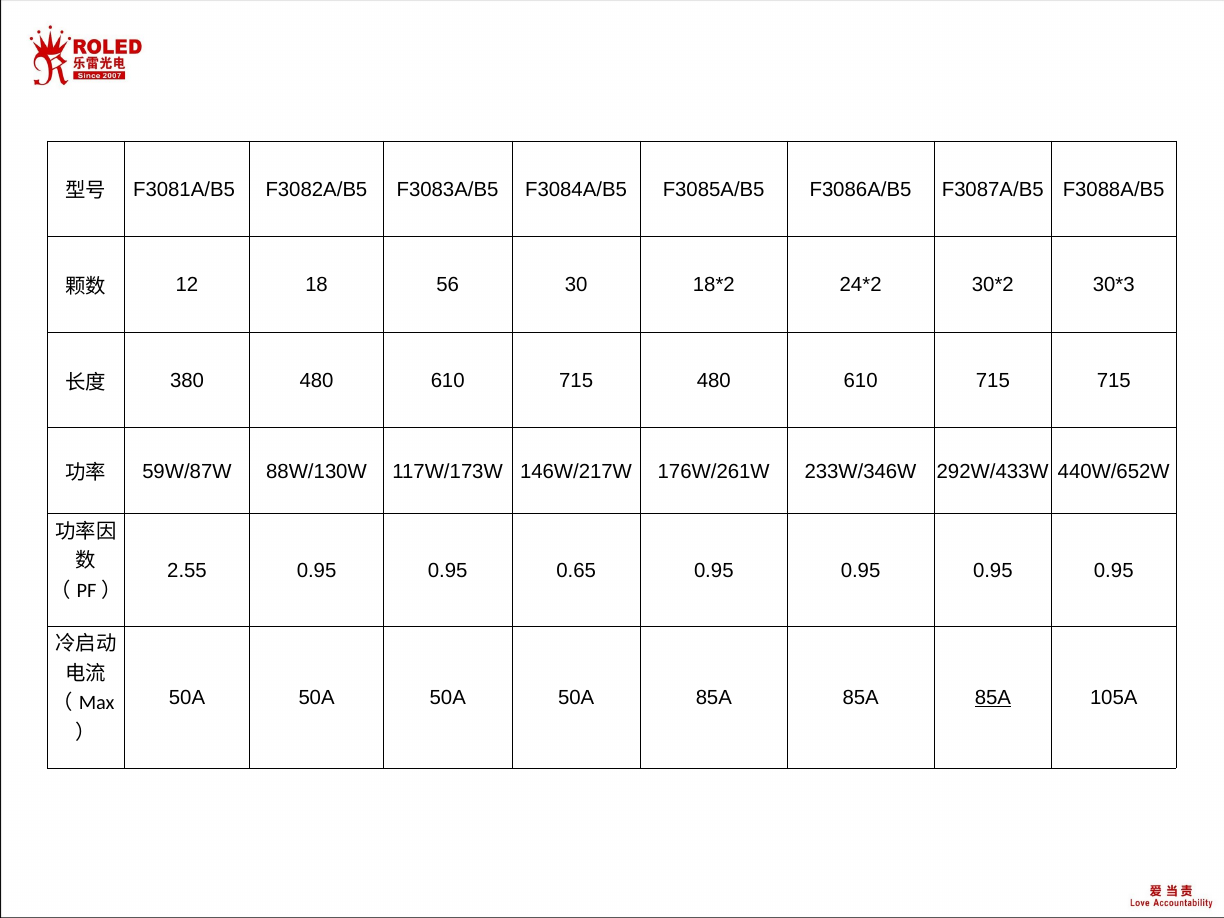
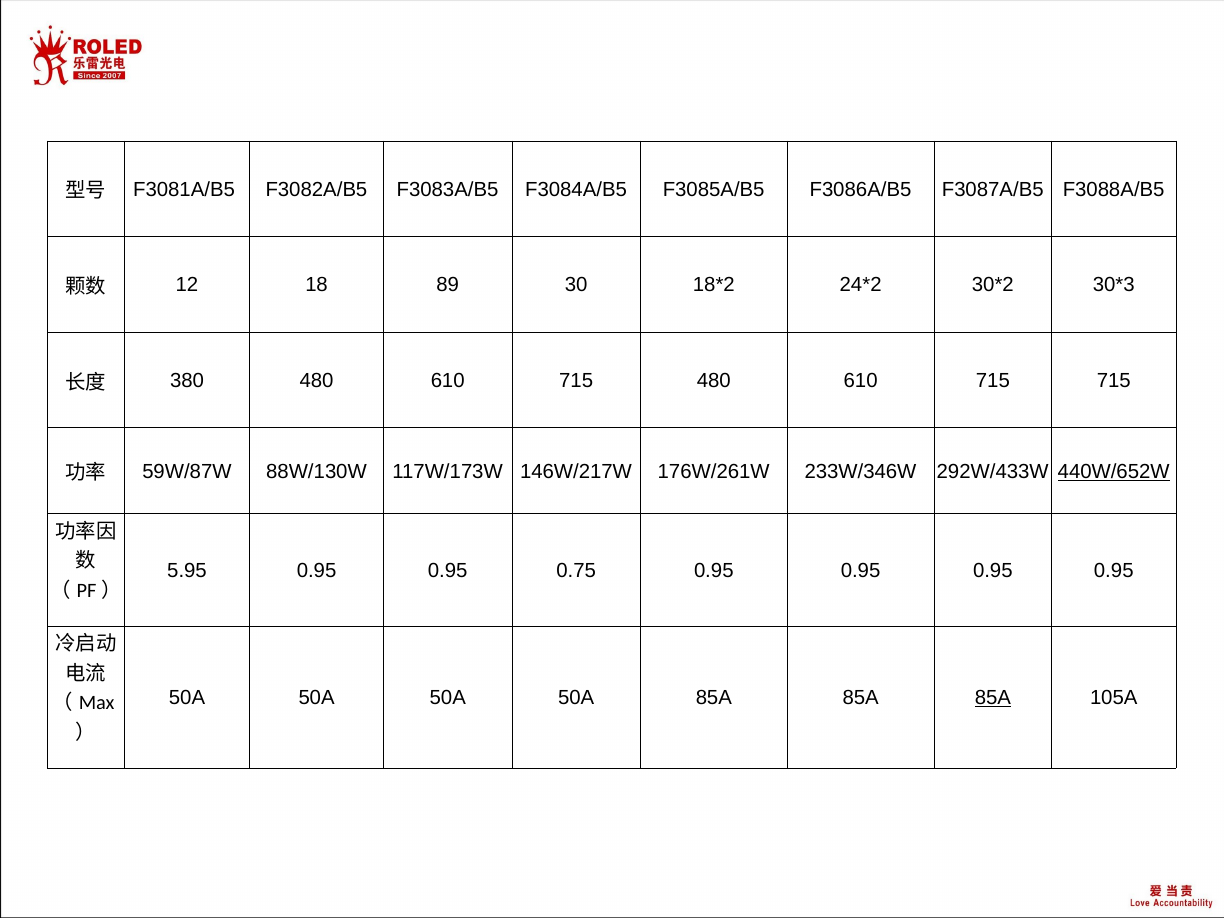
56: 56 -> 89
440W/652W underline: none -> present
2.55: 2.55 -> 5.95
0.65: 0.65 -> 0.75
